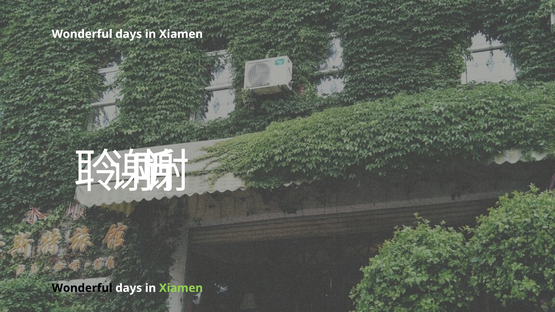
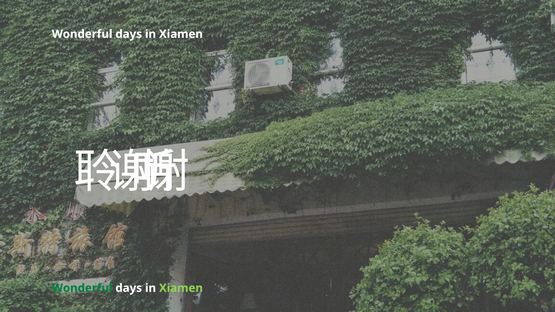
Wonderful at (82, 288) colour: black -> green
